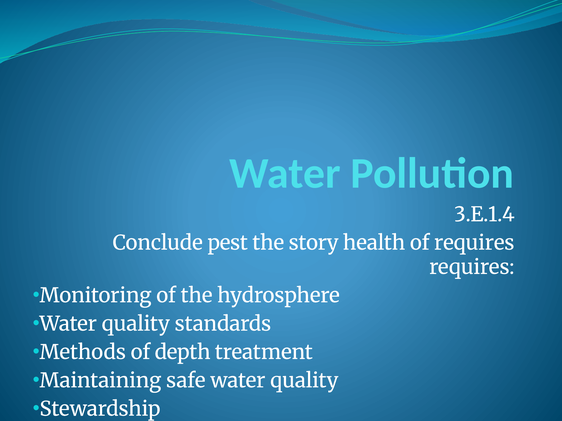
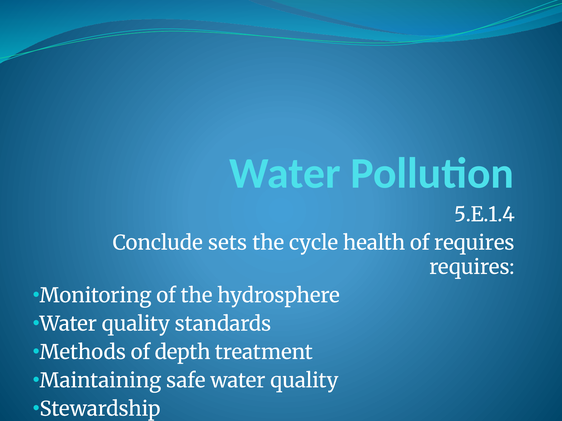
3.E.1.4: 3.E.1.4 -> 5.E.1.4
pest: pest -> sets
story: story -> cycle
